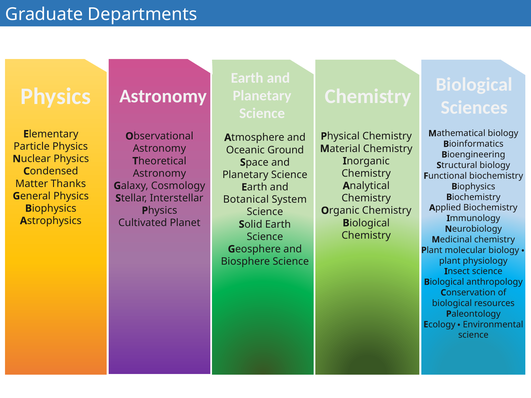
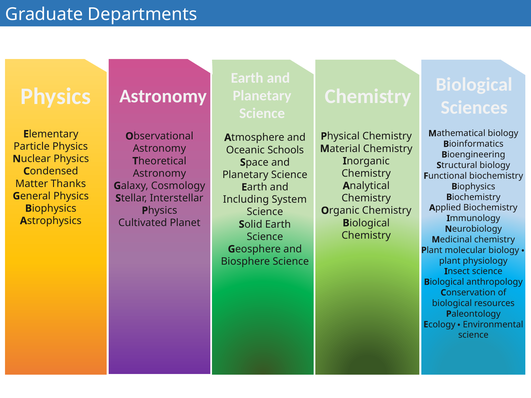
Ground: Ground -> Schools
Botanical: Botanical -> Including
